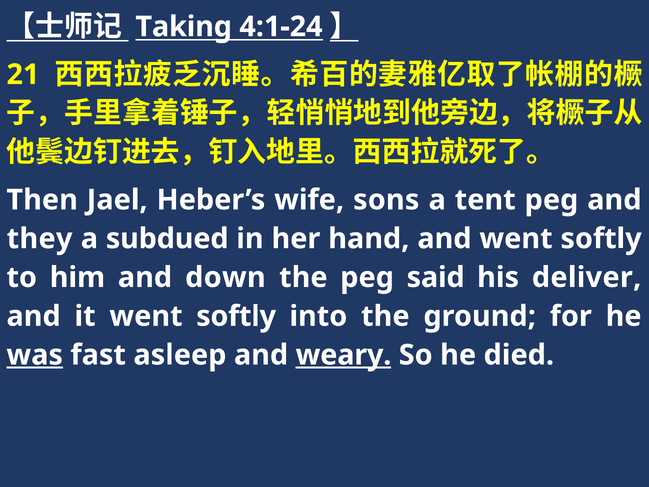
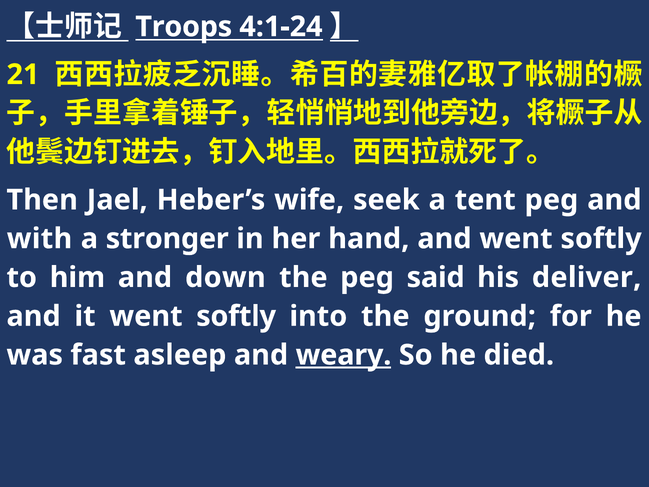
Taking: Taking -> Troops
sons: sons -> seek
they: they -> with
subdued: subdued -> stronger
was underline: present -> none
